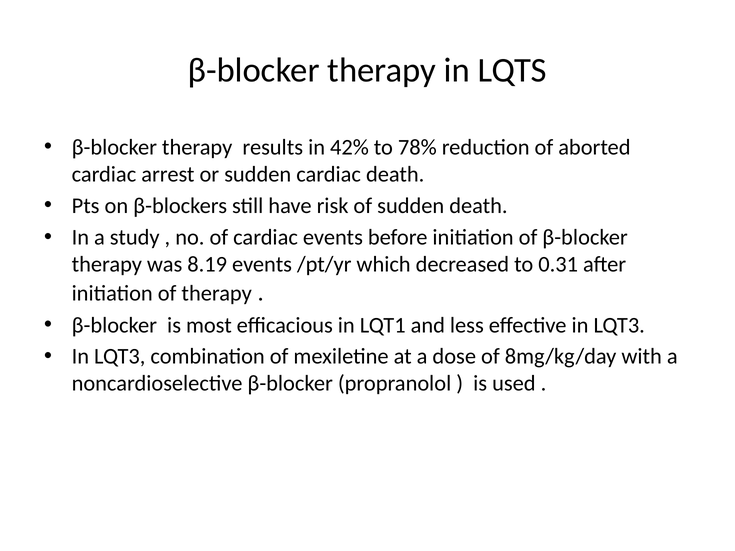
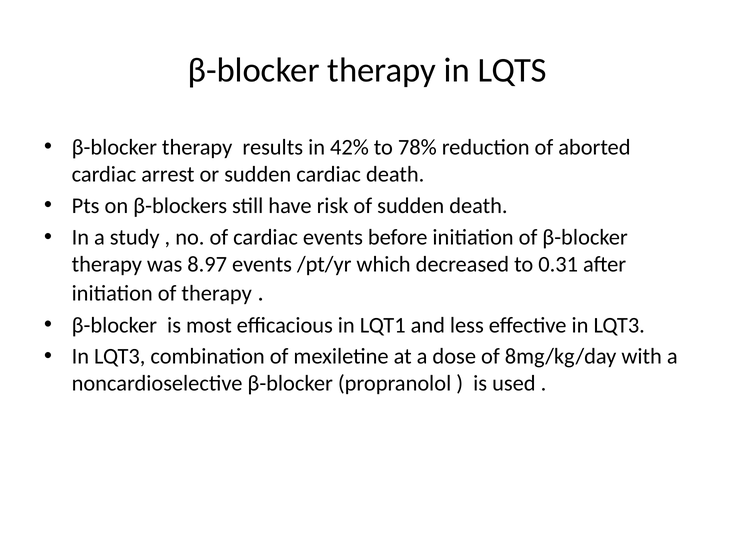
8.19: 8.19 -> 8.97
